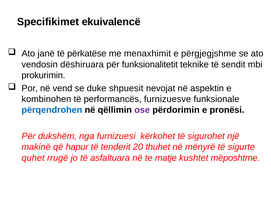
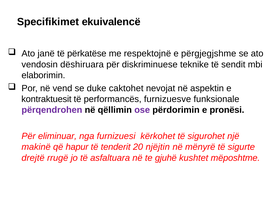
menaxhimit: menaxhimit -> respektojnë
funksionalitetit: funksionalitetit -> diskriminuese
prokurimin: prokurimin -> elaborimin
shpuesit: shpuesit -> caktohet
kombinohen: kombinohen -> kontraktuesit
përqendrohen colour: blue -> purple
dukshëm: dukshëm -> eliminuar
thuhet: thuhet -> njëjtin
quhet: quhet -> drejtë
matje: matje -> gjuhë
